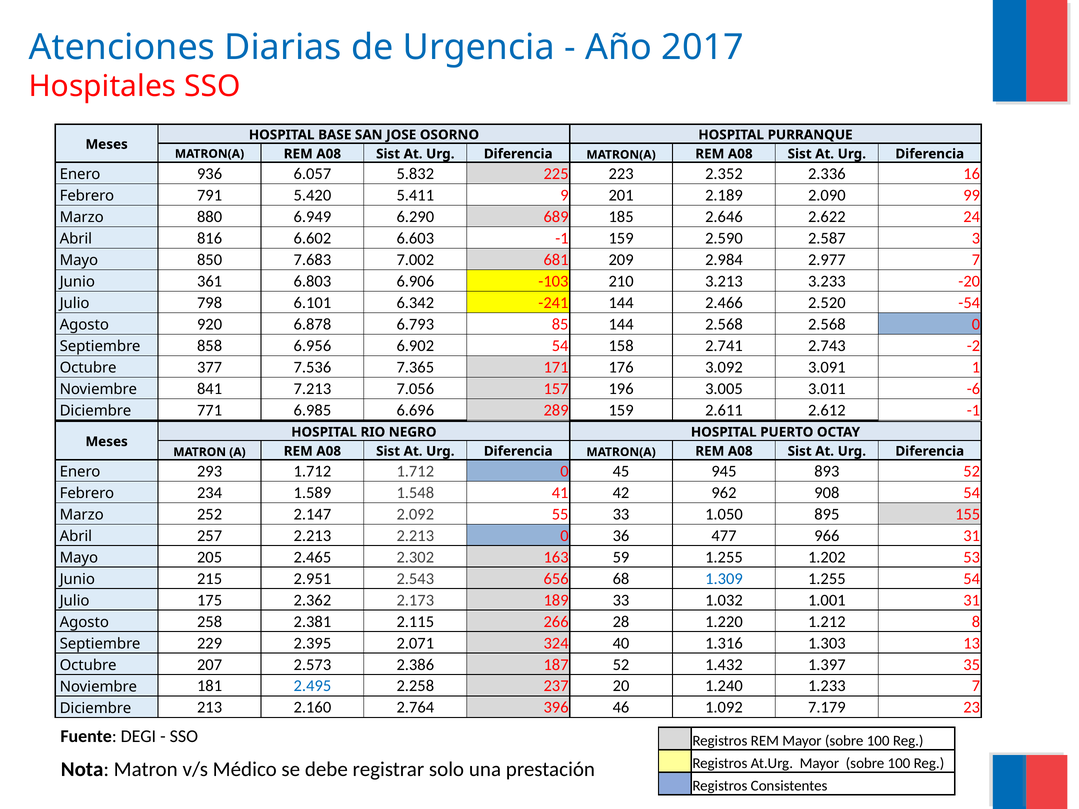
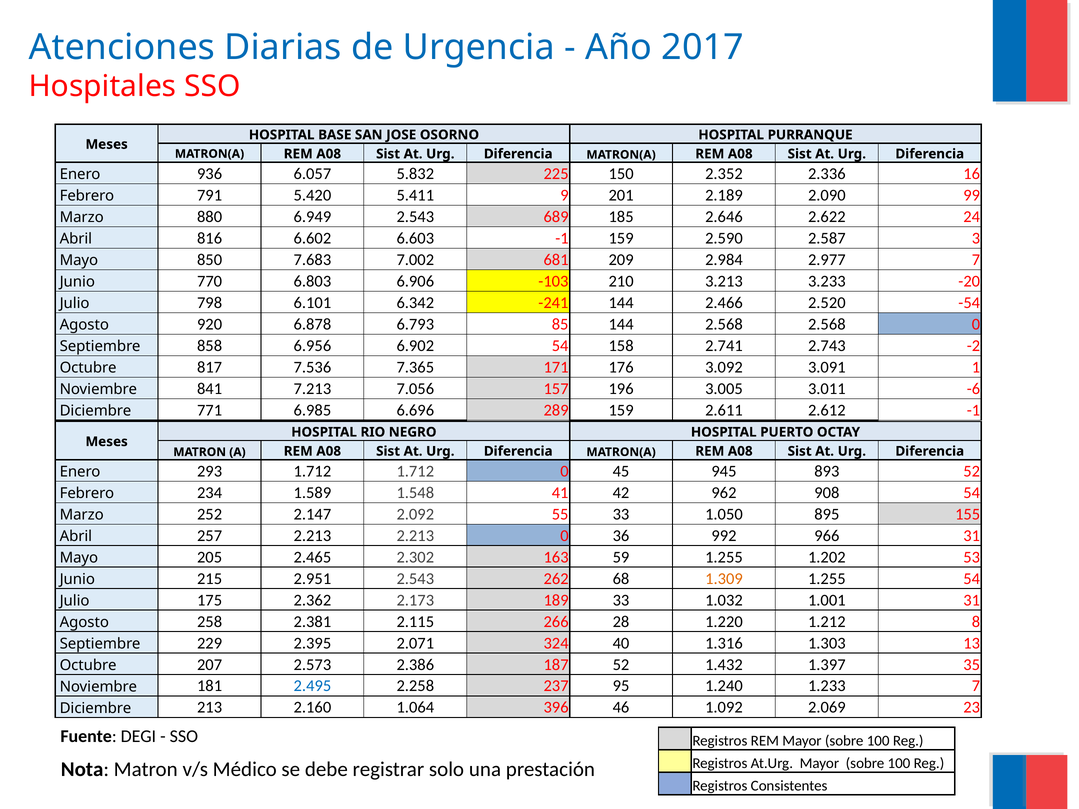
223: 223 -> 150
6.949 6.290: 6.290 -> 2.543
361: 361 -> 770
377: 377 -> 817
477: 477 -> 992
656: 656 -> 262
1.309 colour: blue -> orange
20: 20 -> 95
2.764: 2.764 -> 1.064
7.179: 7.179 -> 2.069
